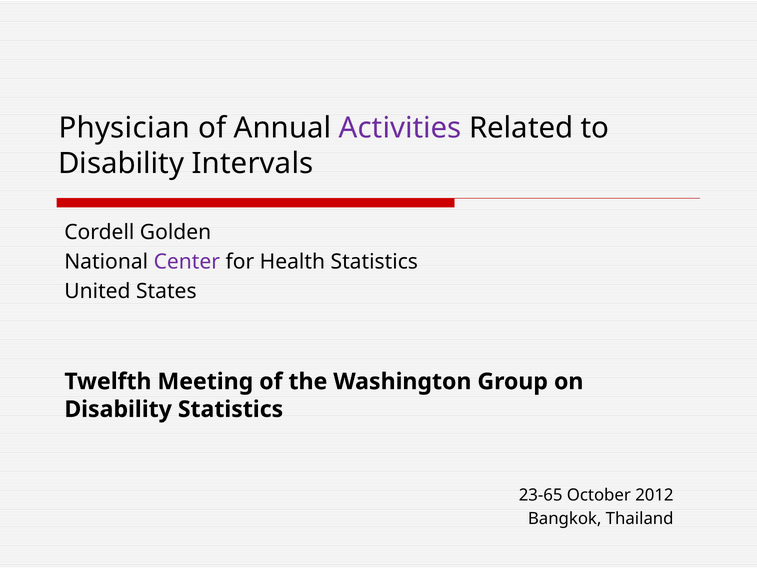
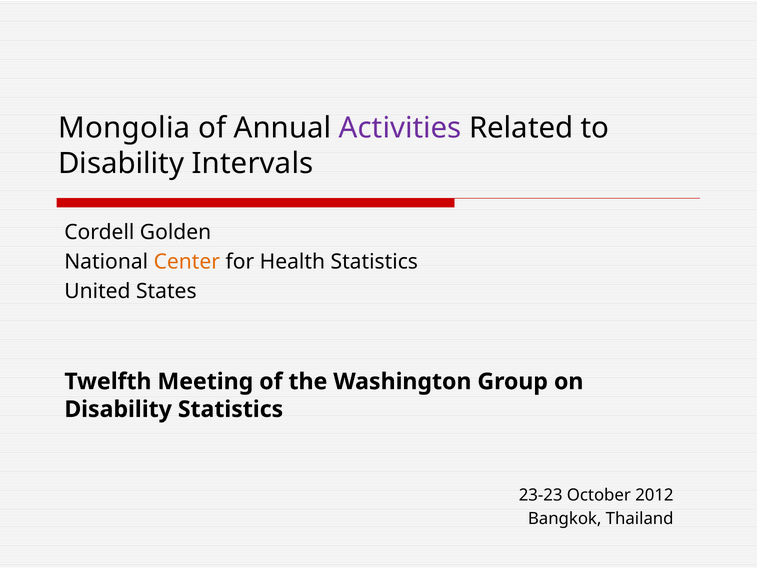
Physician: Physician -> Mongolia
Center colour: purple -> orange
23-65: 23-65 -> 23-23
